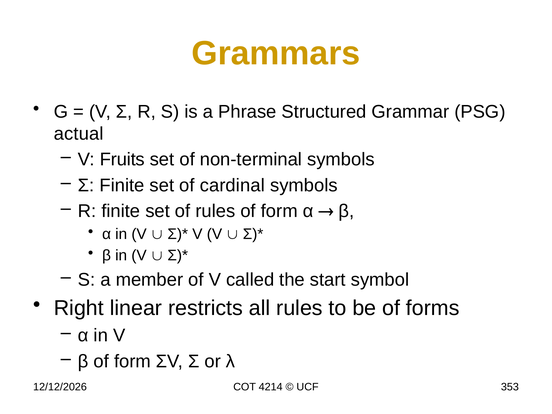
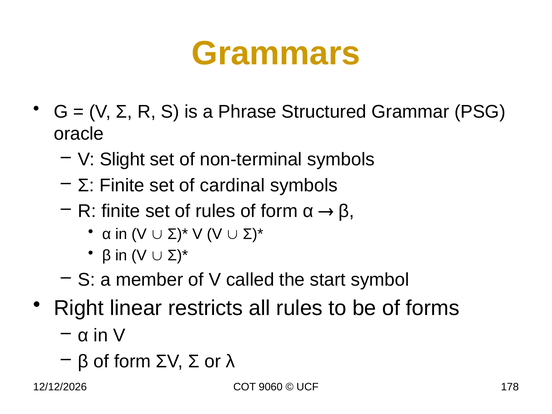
actual: actual -> oracle
Fruits: Fruits -> Slight
4214: 4214 -> 9060
353: 353 -> 178
